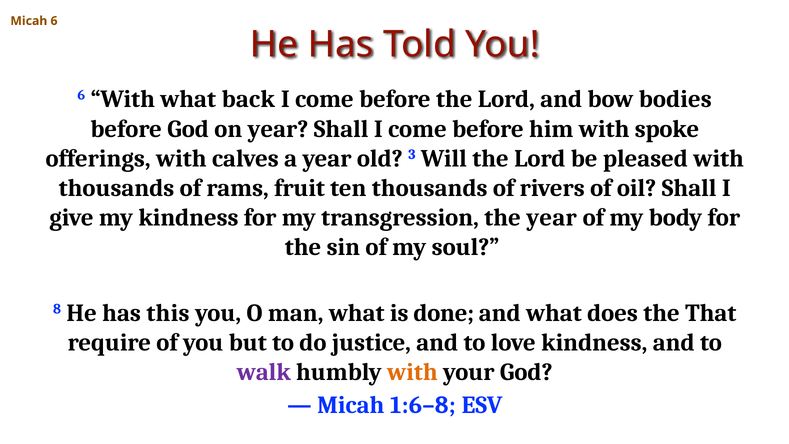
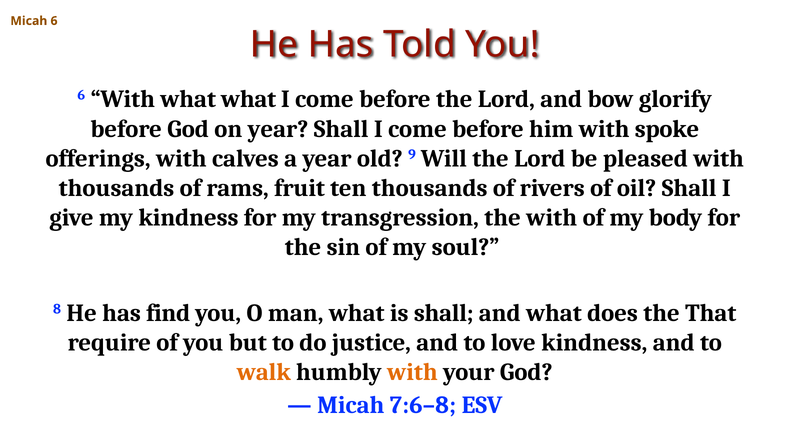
what back: back -> what
bodies: bodies -> glorify
3: 3 -> 9
the year: year -> with
this: this -> find
is done: done -> shall
walk colour: purple -> orange
1:6–8: 1:6–8 -> 7:6–8
